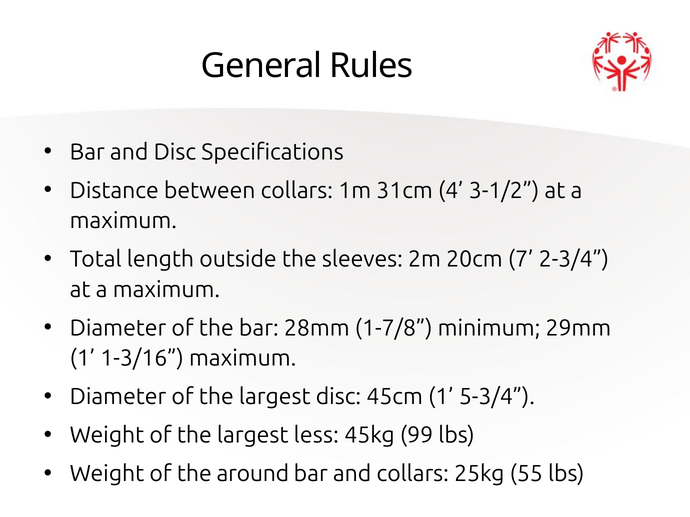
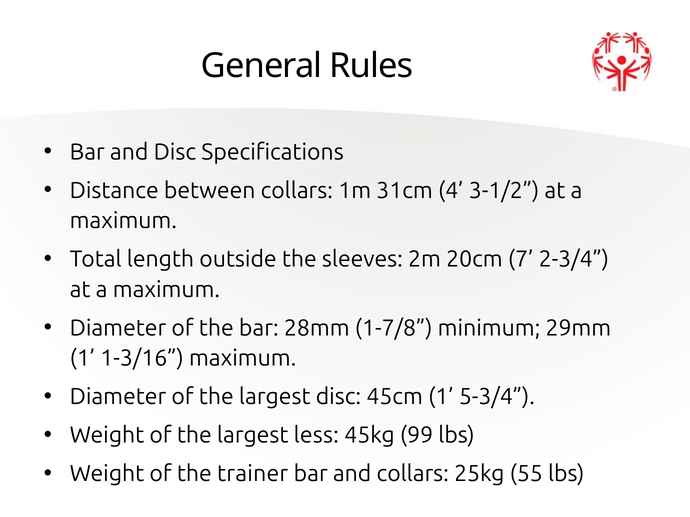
around: around -> trainer
